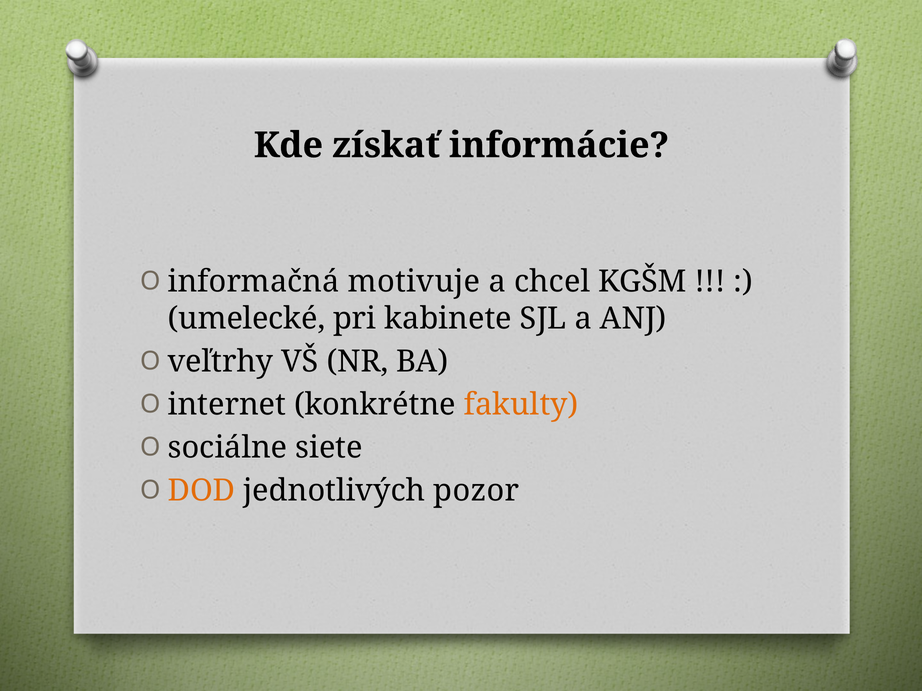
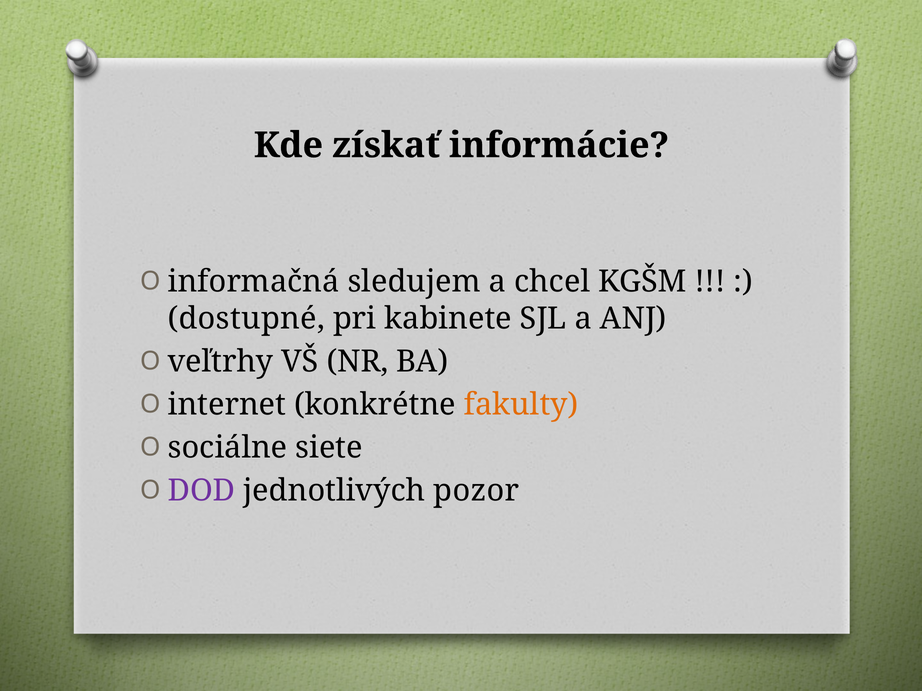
motivuje: motivuje -> sledujem
umelecké: umelecké -> dostupné
DOD colour: orange -> purple
